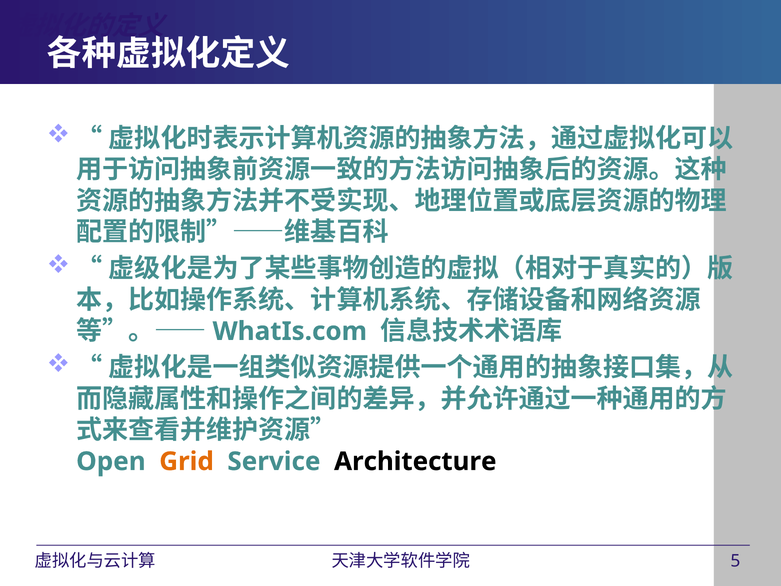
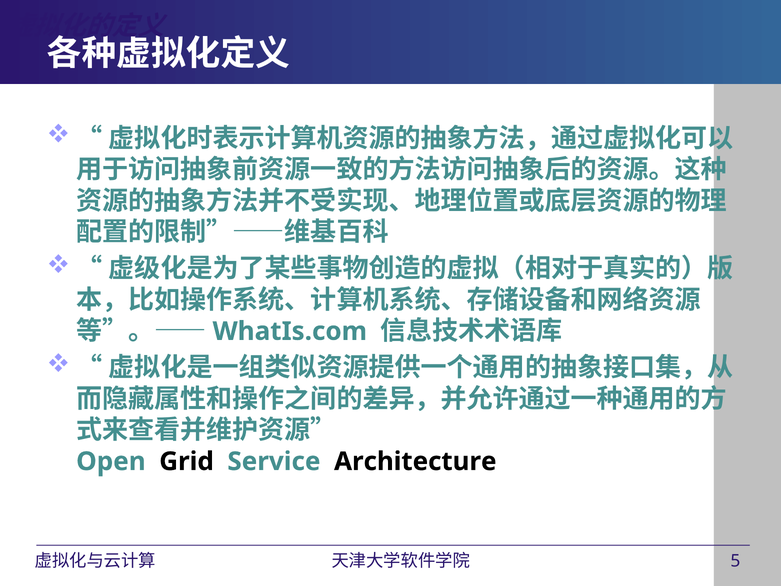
Grid colour: orange -> black
